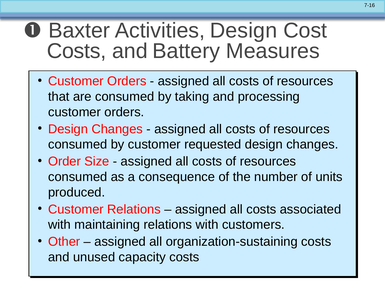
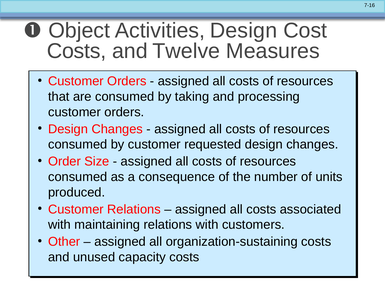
Baxter: Baxter -> Object
Battery: Battery -> Twelve
